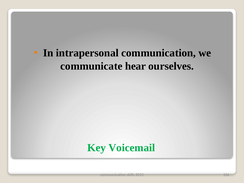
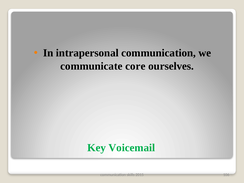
hear: hear -> core
